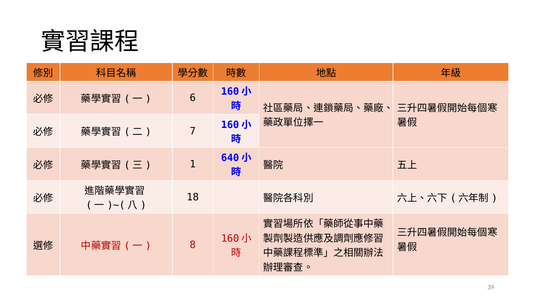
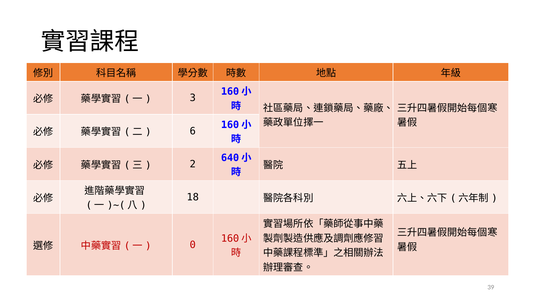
6: 6 -> 3
7: 7 -> 6
1: 1 -> 2
8: 8 -> 0
